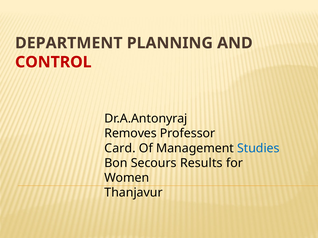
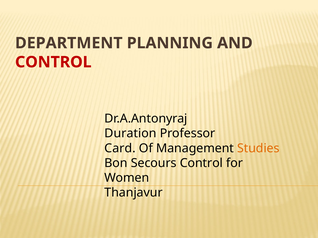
Removes: Removes -> Duration
Studies colour: blue -> orange
Secours Results: Results -> Control
